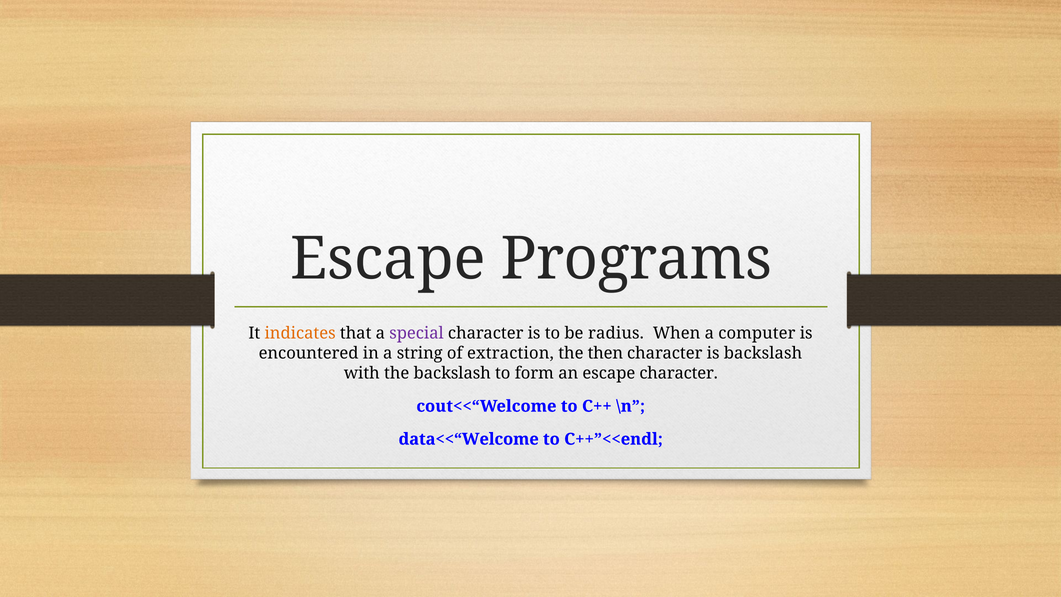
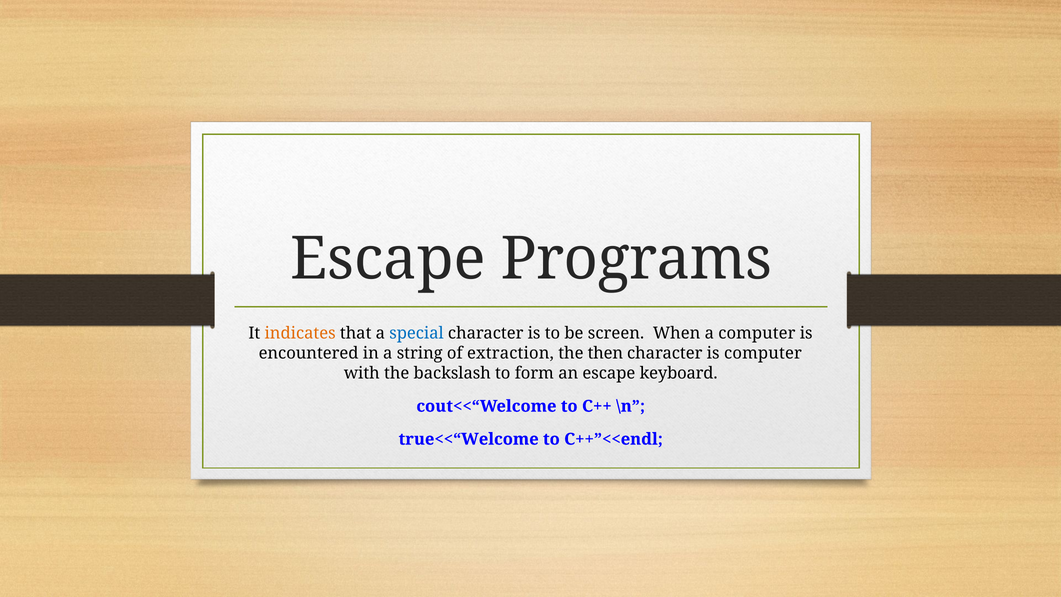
special colour: purple -> blue
radius: radius -> screen
is backslash: backslash -> computer
escape character: character -> keyboard
data<<“Welcome: data<<“Welcome -> true<<“Welcome
